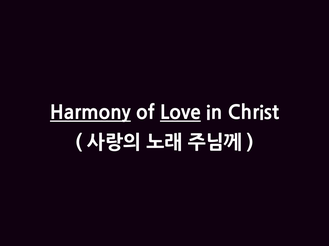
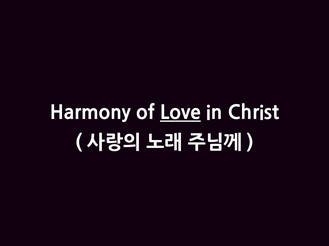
Harmony underline: present -> none
